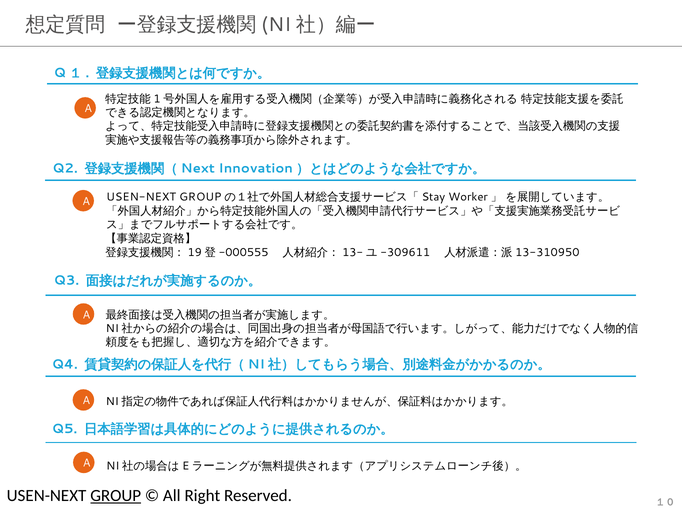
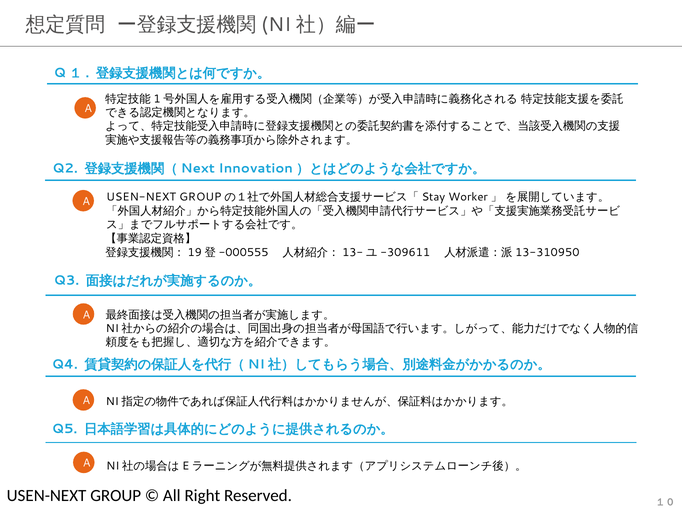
GROUP at (116, 496) underline: present -> none
